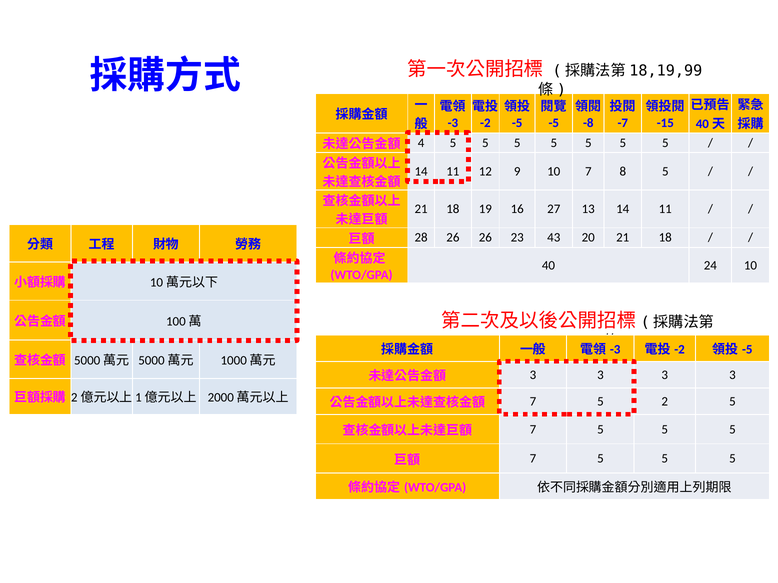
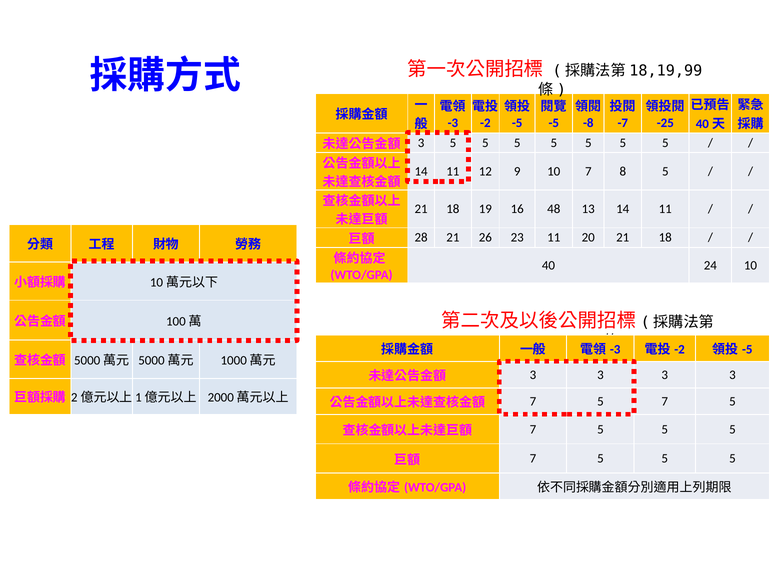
-15: -15 -> -25
4 at (421, 143): 4 -> 3
27: 27 -> 48
28 26: 26 -> 21
23 43: 43 -> 11
5 2: 2 -> 7
